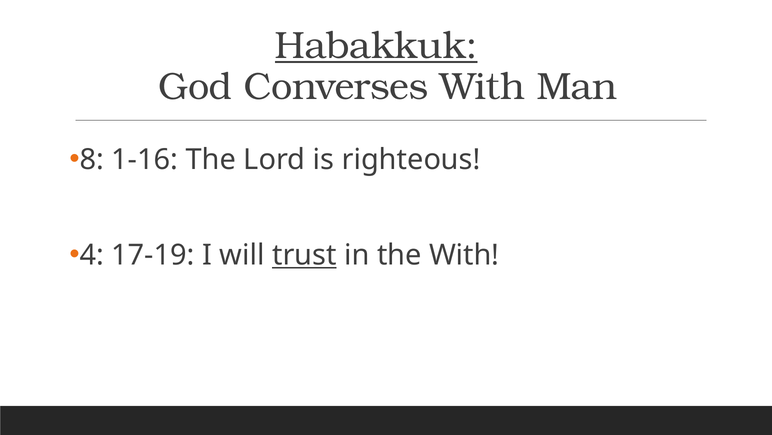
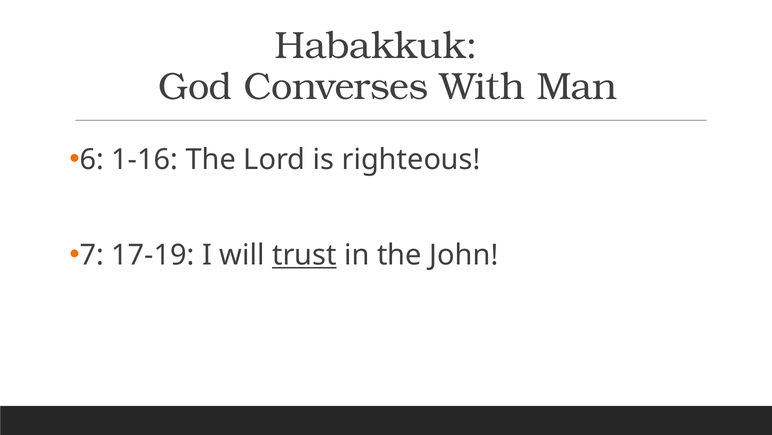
Habakkuk underline: present -> none
8: 8 -> 6
4: 4 -> 7
the With: With -> John
